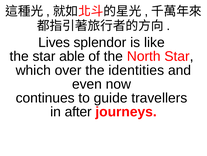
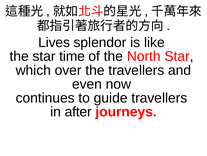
able: able -> time
the identities: identities -> travellers
